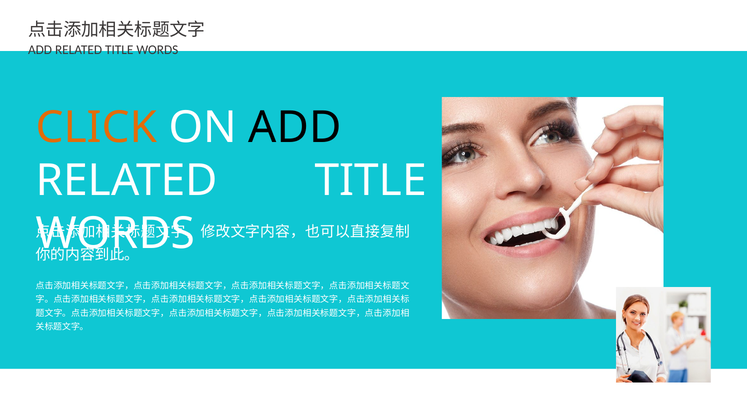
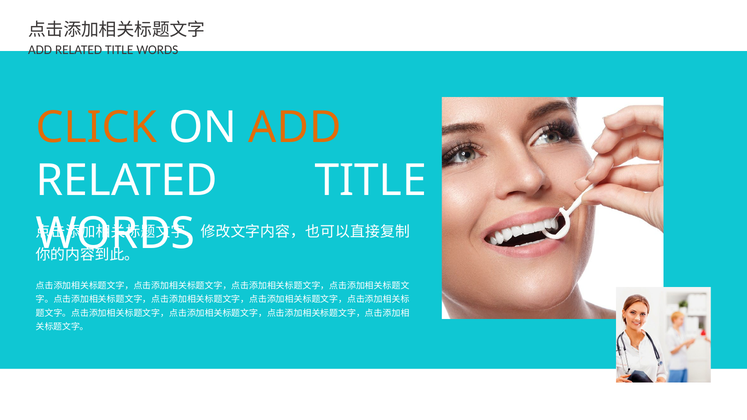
ADD at (295, 128) colour: black -> orange
